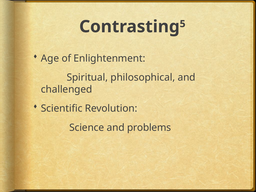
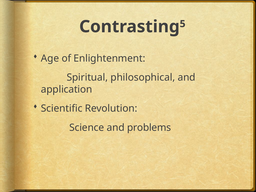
challenged: challenged -> application
